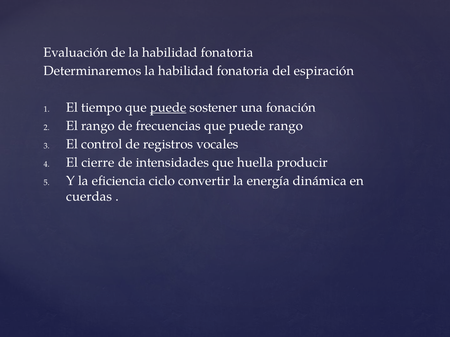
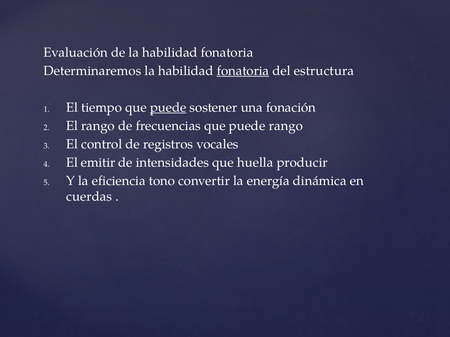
fonatoria at (243, 71) underline: none -> present
espiración: espiración -> estructura
cierre: cierre -> emitir
ciclo: ciclo -> tono
